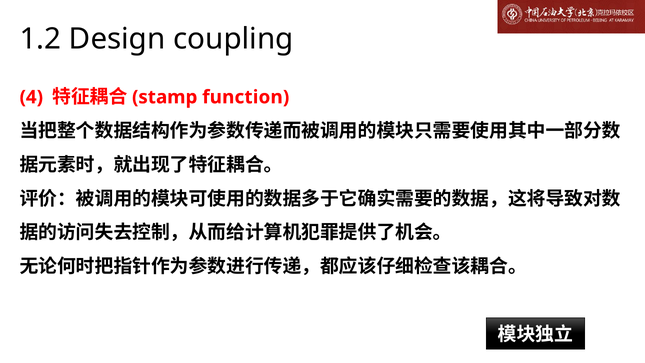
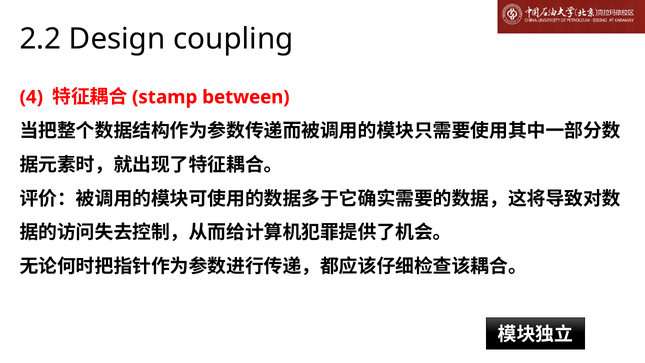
1.2: 1.2 -> 2.2
function: function -> between
